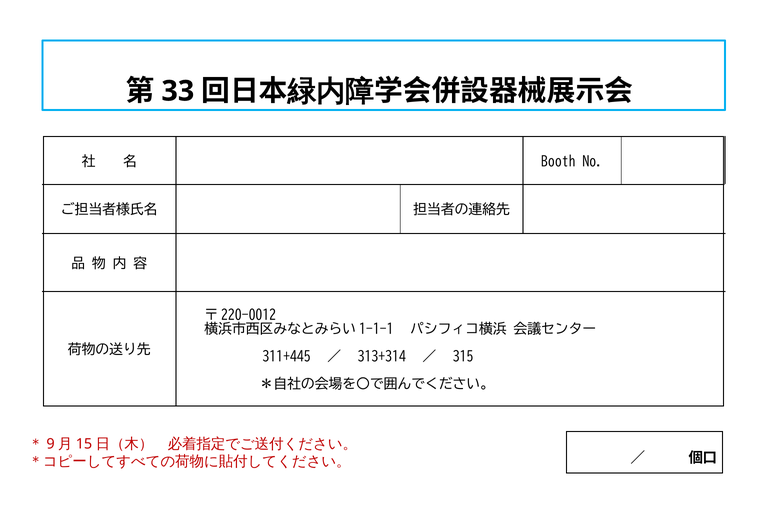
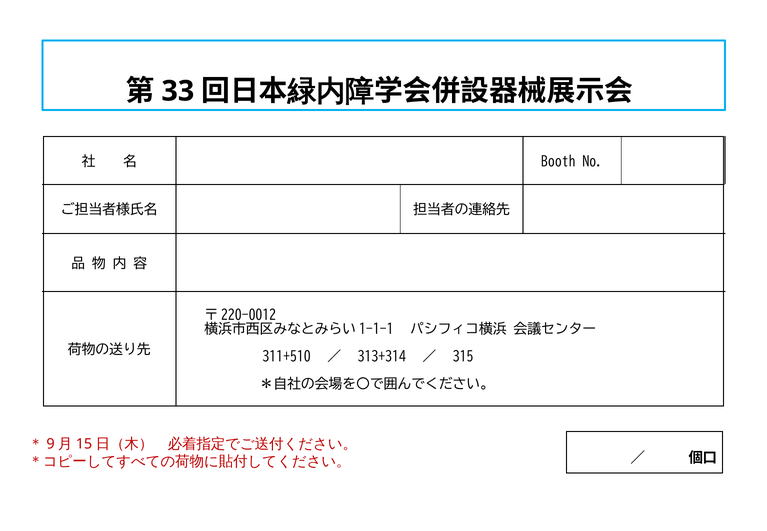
311+445: 311+445 -> 311+510
